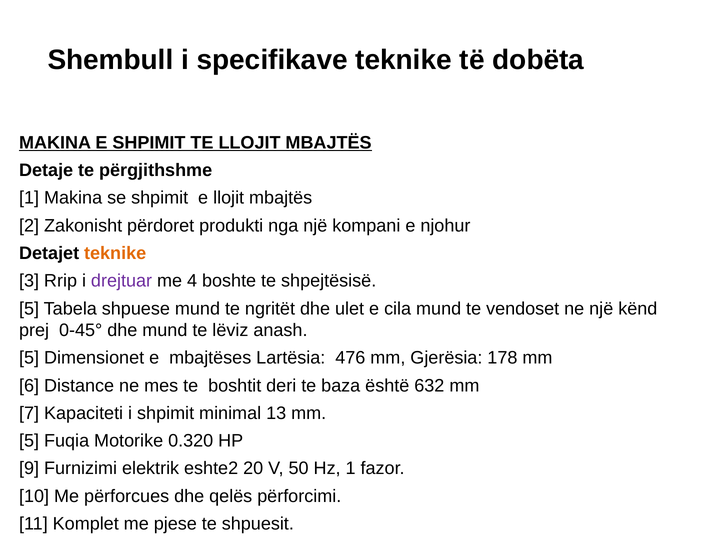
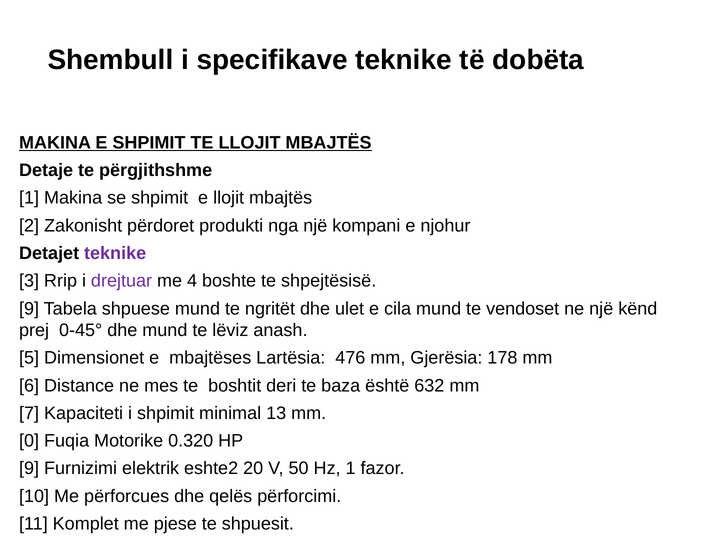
teknike at (115, 253) colour: orange -> purple
5 at (29, 308): 5 -> 9
5 at (29, 441): 5 -> 0
